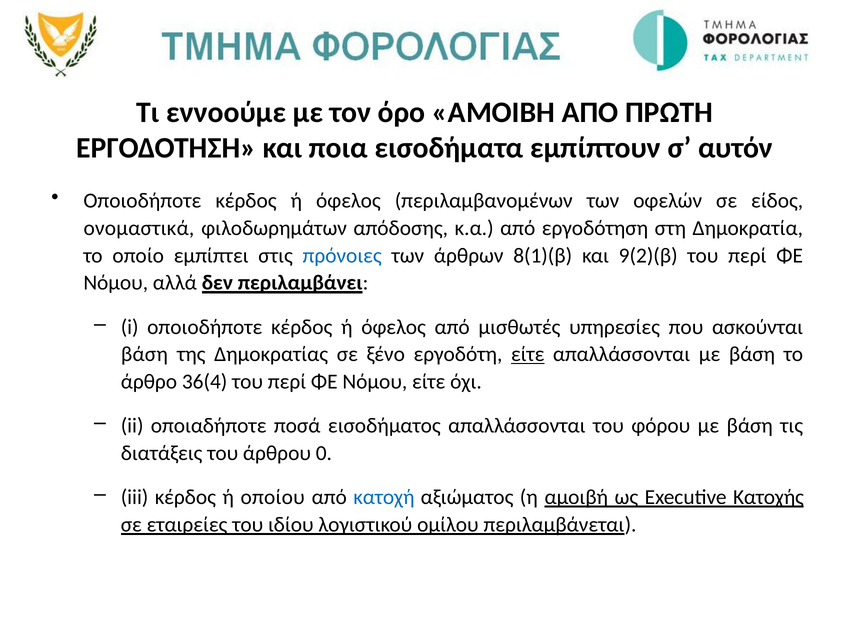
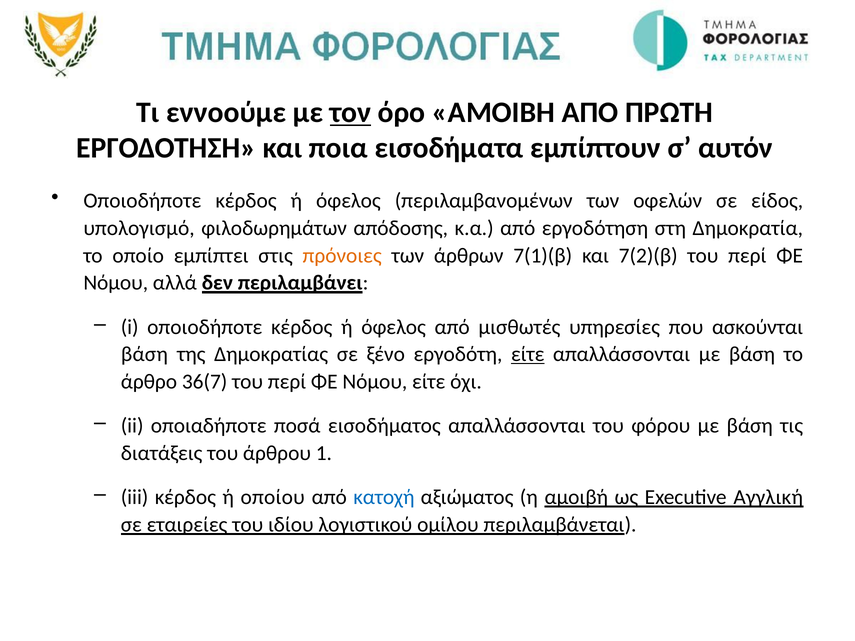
τον underline: none -> present
ονομαστικά: ονομαστικά -> υπολογισμό
πρόνοιες colour: blue -> orange
8(1)(β: 8(1)(β -> 7(1)(β
9(2)(β: 9(2)(β -> 7(2)(β
36(4: 36(4 -> 36(7
0: 0 -> 1
Κατοχής: Κατοχής -> Αγγλική
